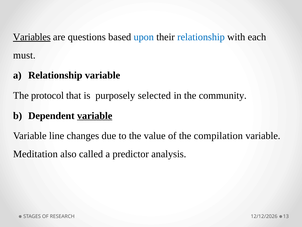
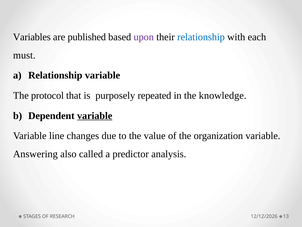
Variables underline: present -> none
questions: questions -> published
upon colour: blue -> purple
selected: selected -> repeated
community: community -> knowledge
compilation: compilation -> organization
Meditation: Meditation -> Answering
